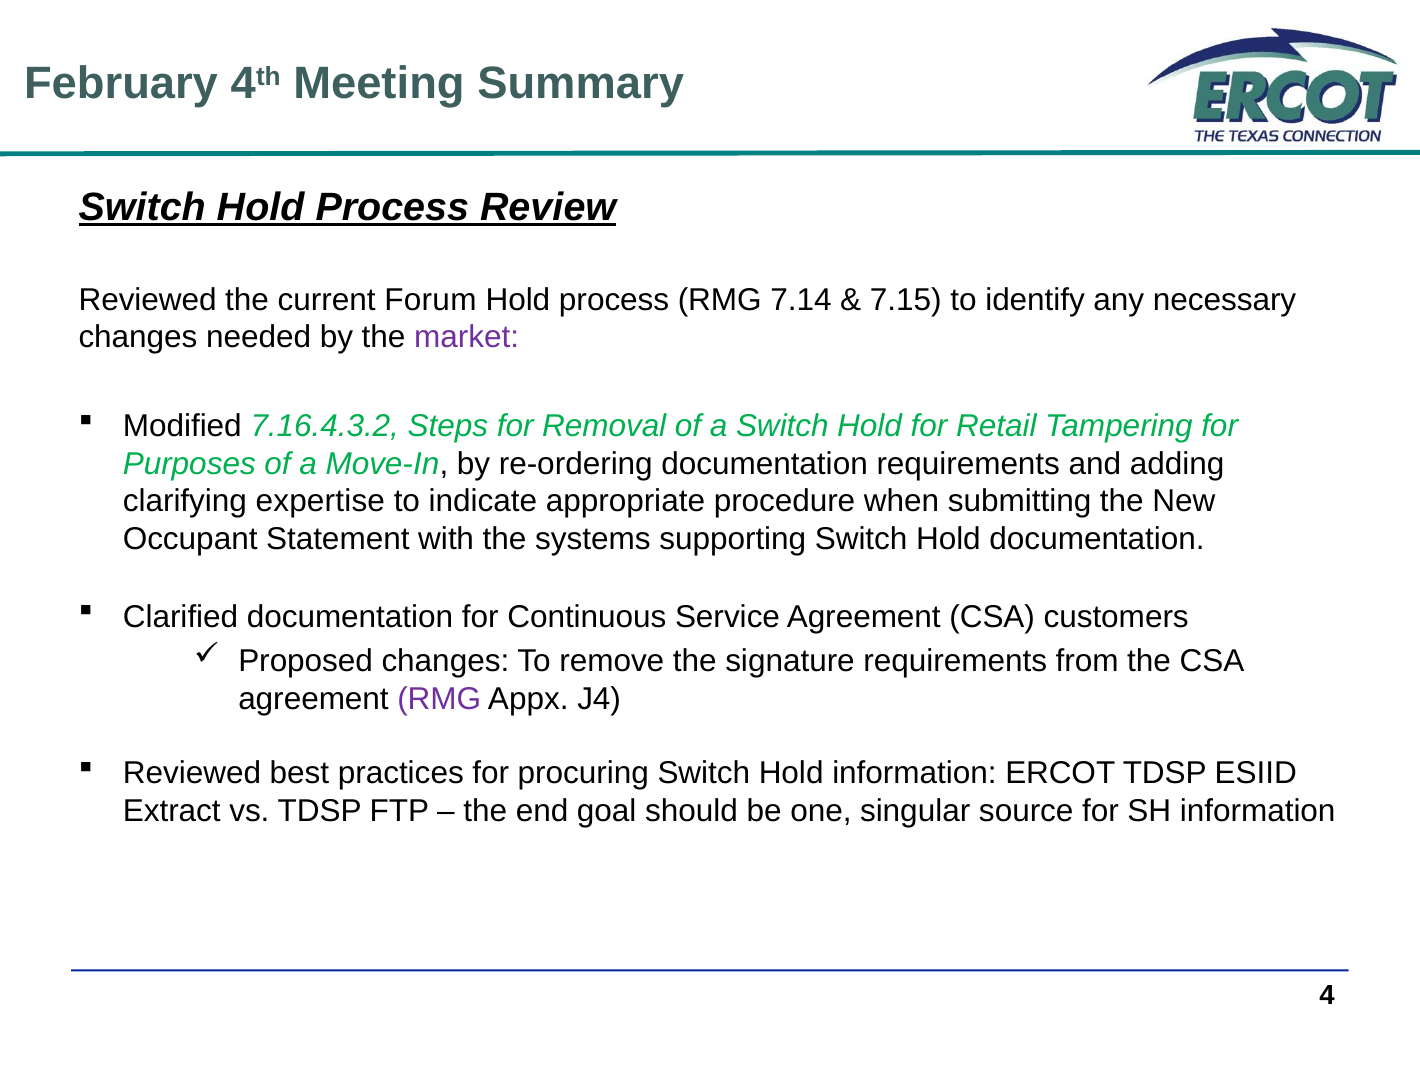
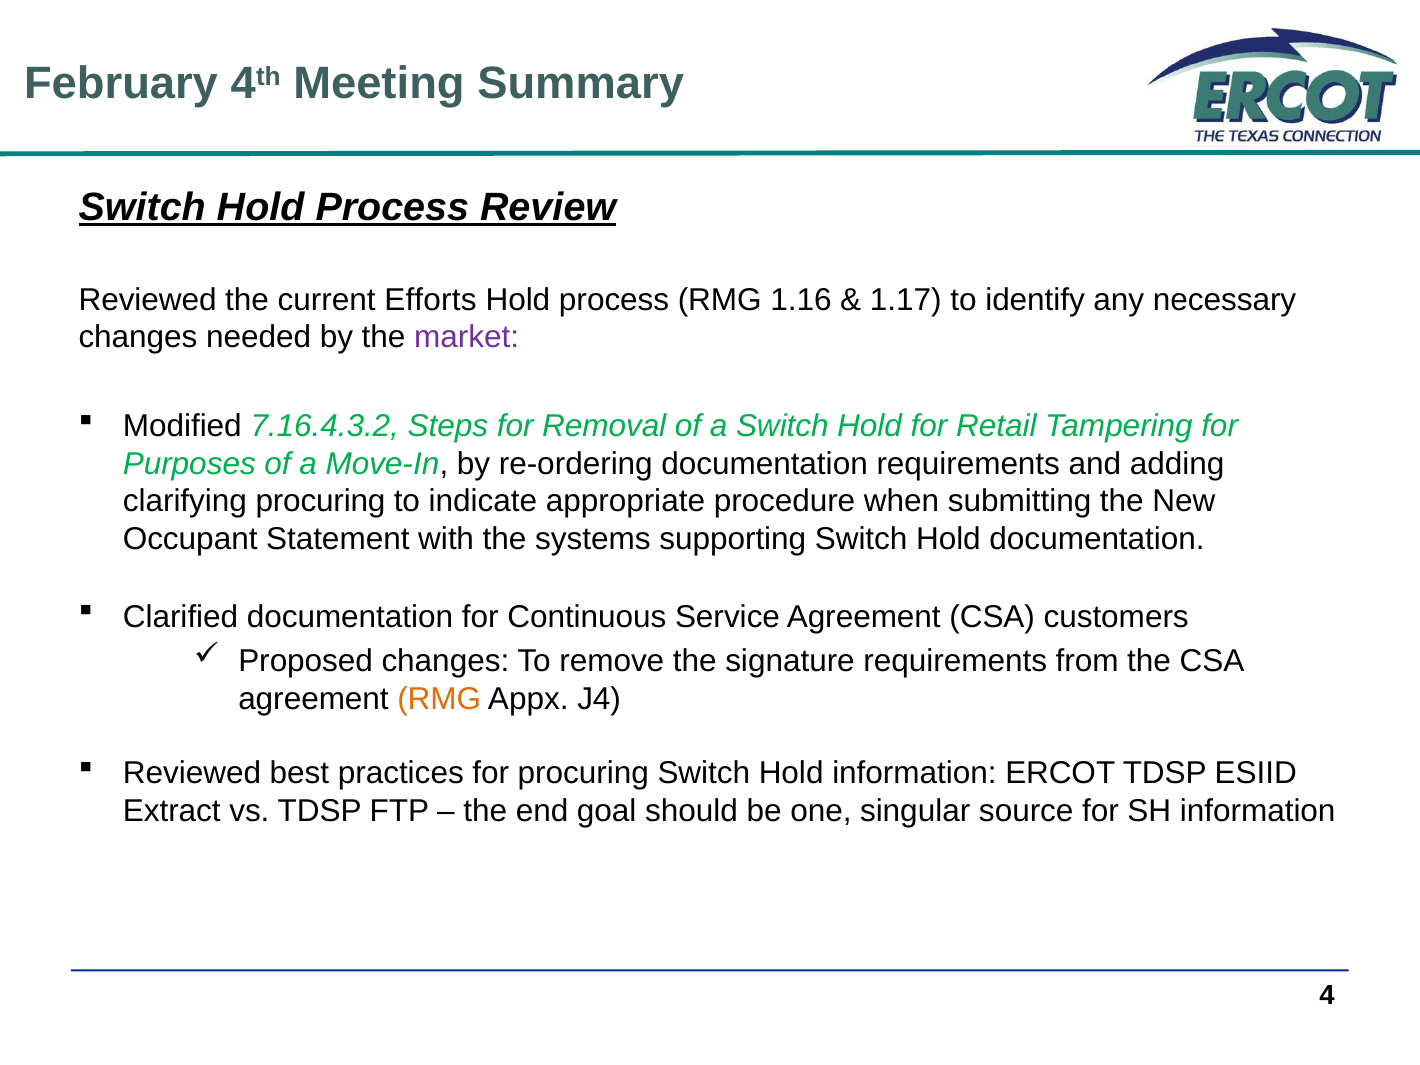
Forum: Forum -> Efforts
7.14: 7.14 -> 1.16
7.15: 7.15 -> 1.17
clarifying expertise: expertise -> procuring
RMG at (439, 699) colour: purple -> orange
